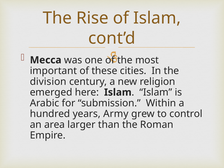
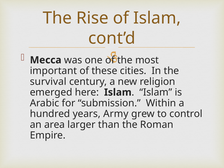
division: division -> survival
